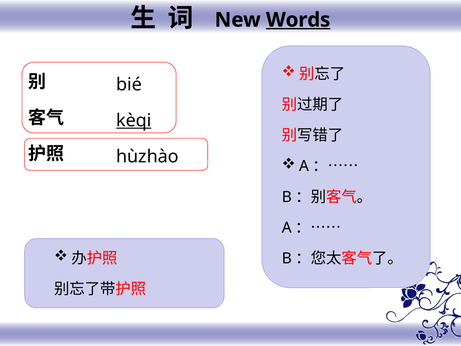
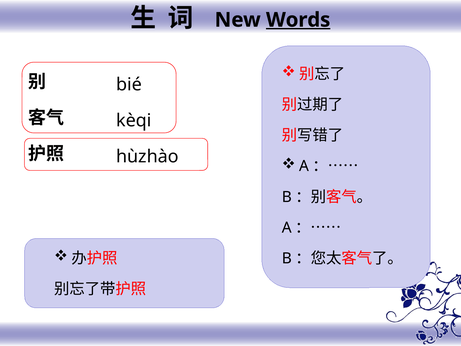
kèqi underline: present -> none
